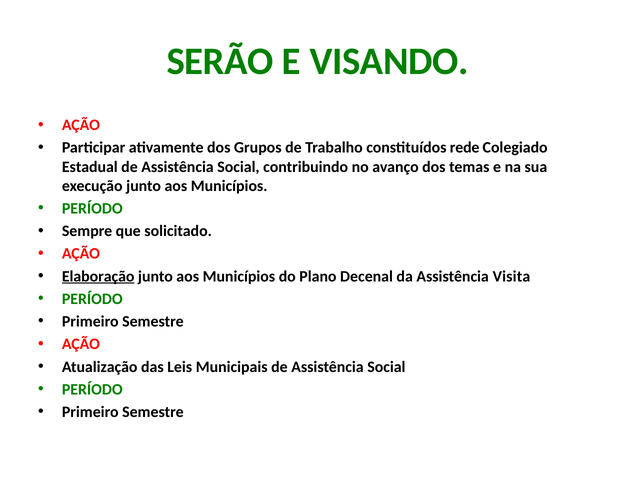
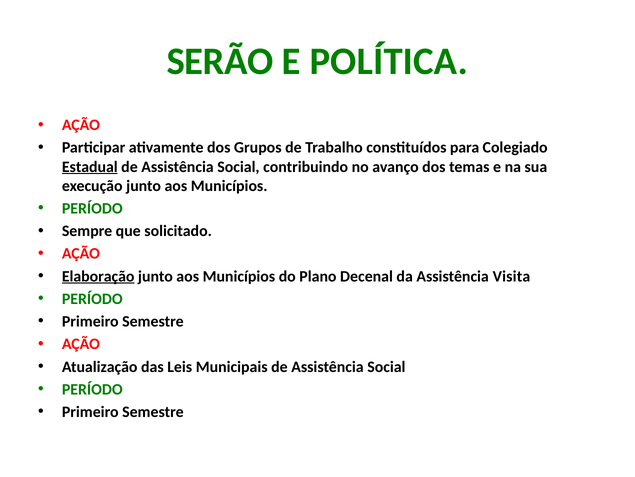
VISANDO: VISANDO -> POLÍTICA
rede: rede -> para
Estadual underline: none -> present
